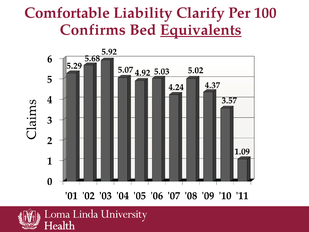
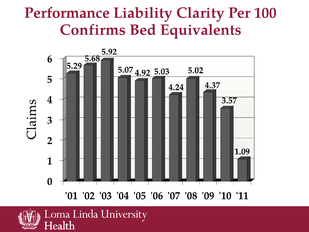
Comfortable: Comfortable -> Performance
Clarify: Clarify -> Clarity
Equivalents underline: present -> none
